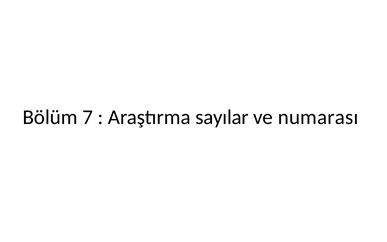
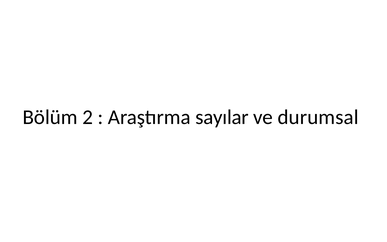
7: 7 -> 2
numarası: numarası -> durumsal
